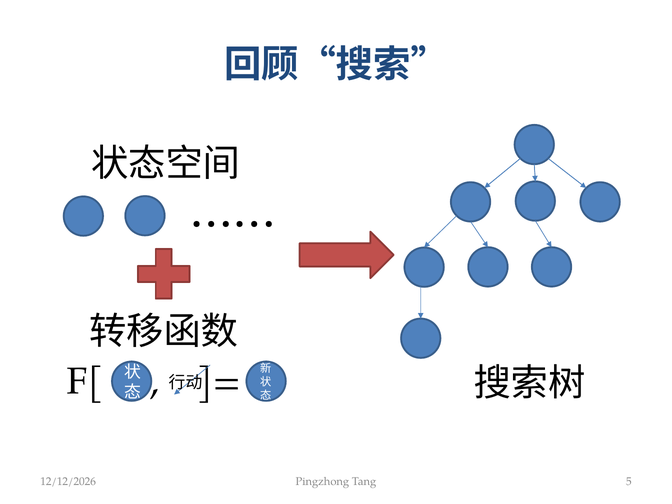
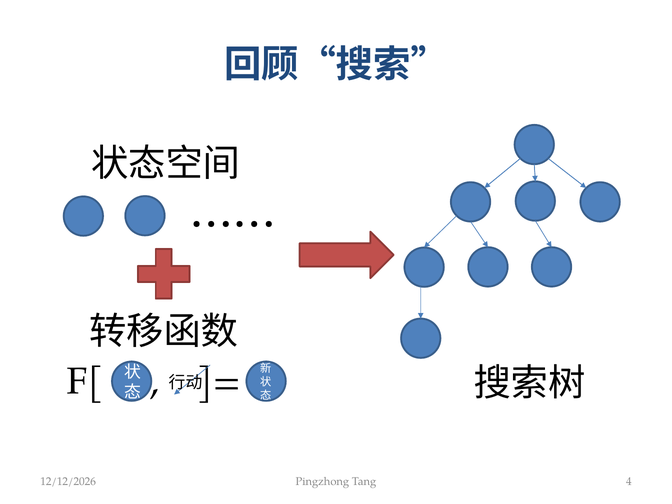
5: 5 -> 4
